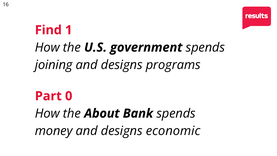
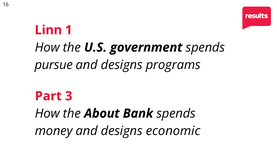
Find: Find -> Linn
joining: joining -> pursue
0: 0 -> 3
